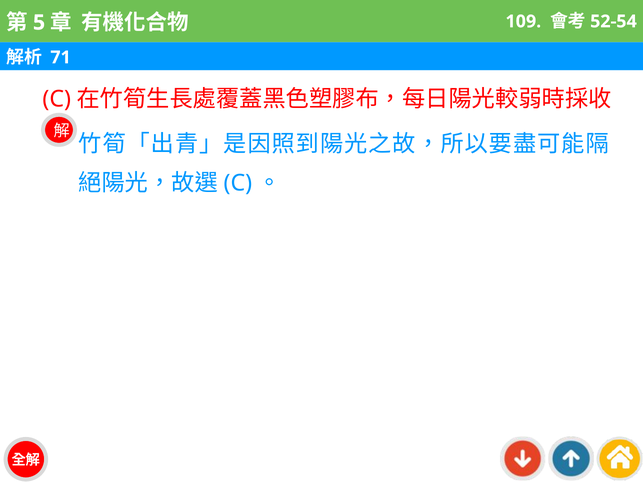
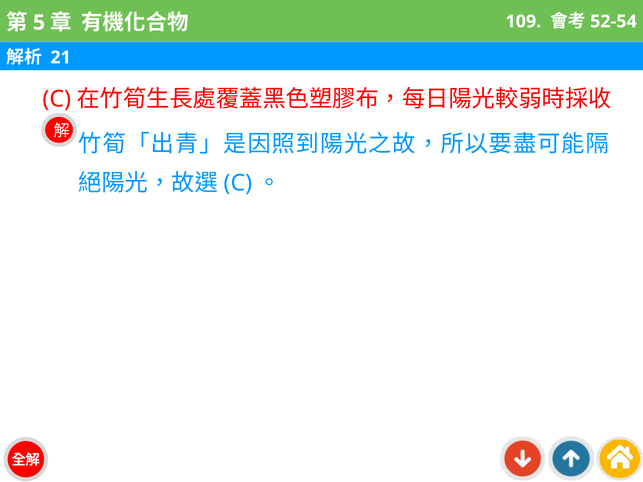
71: 71 -> 21
